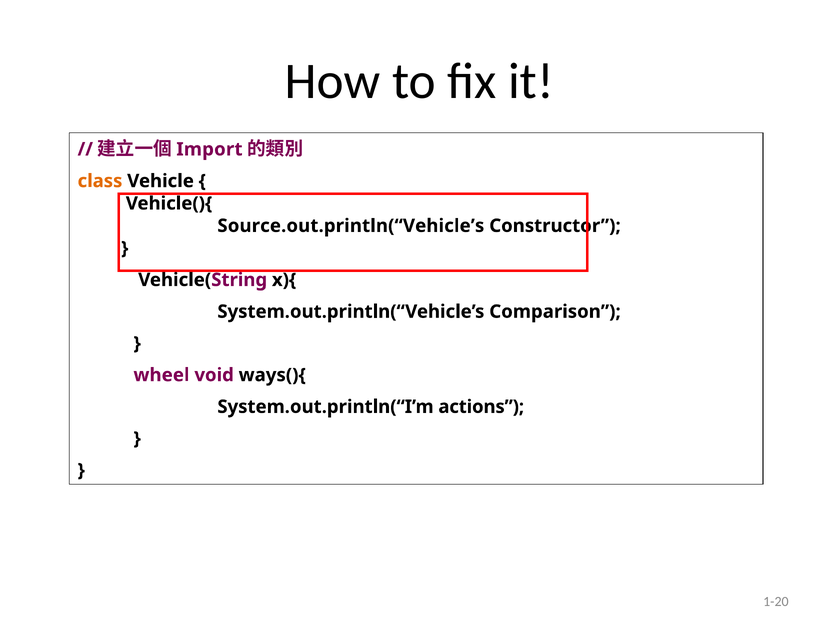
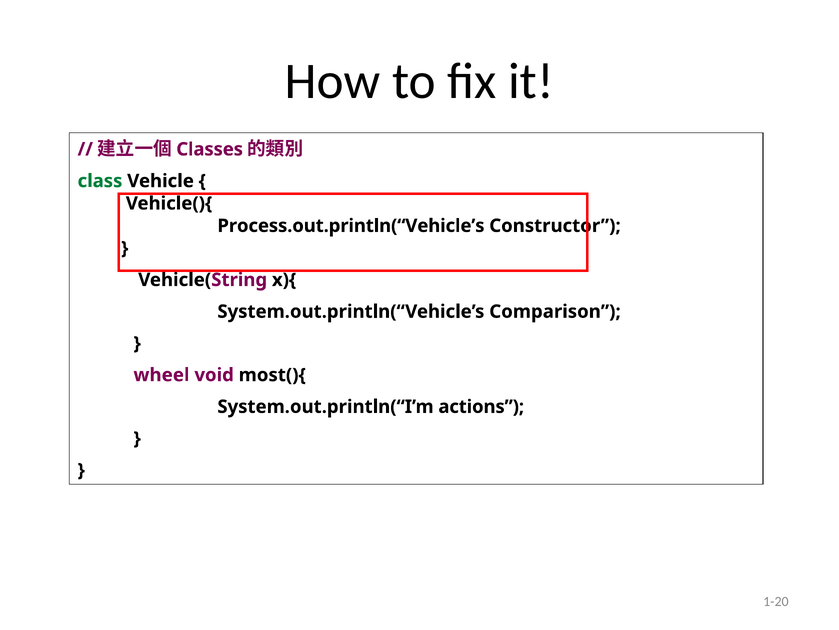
Import: Import -> Classes
class colour: orange -> green
Source.out.println(“Vehicle’s: Source.out.println(“Vehicle’s -> Process.out.println(“Vehicle’s
ways(){: ways(){ -> most(){
